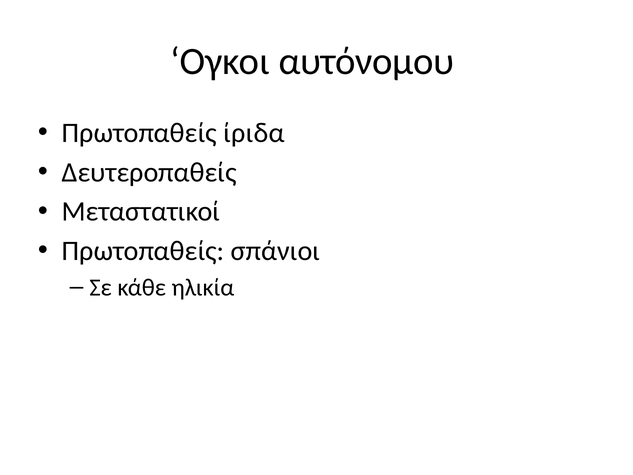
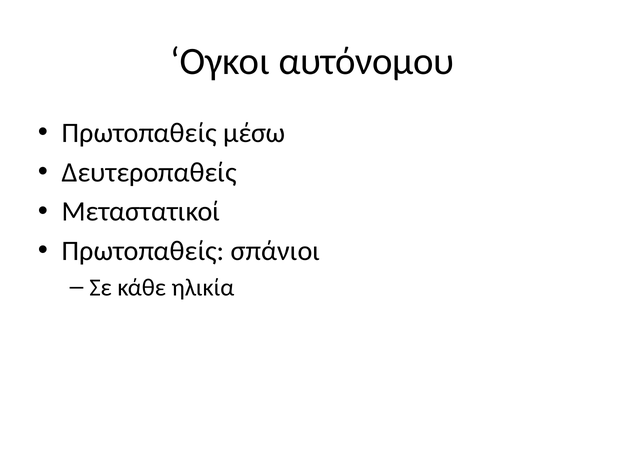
ίριδα: ίριδα -> μέσω
